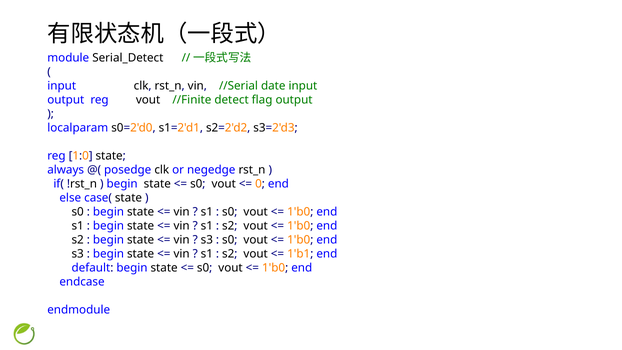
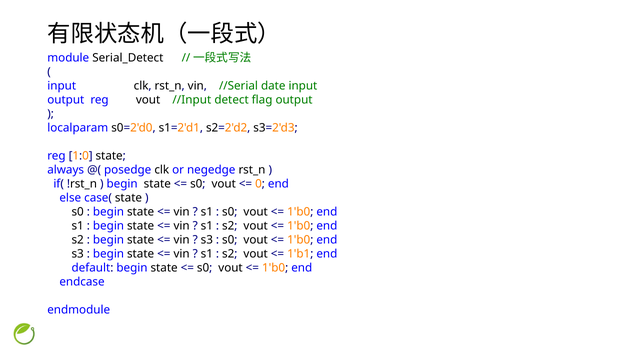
//Finite: //Finite -> //Input
